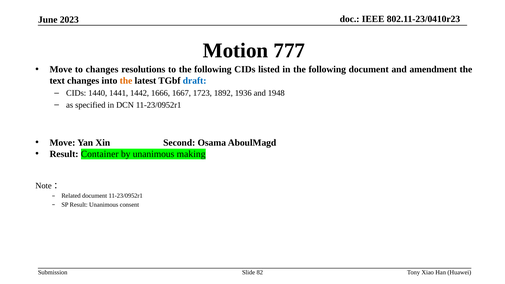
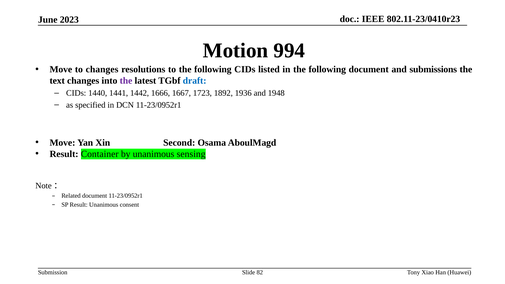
777: 777 -> 994
amendment: amendment -> submissions
the at (126, 81) colour: orange -> purple
making: making -> sensing
